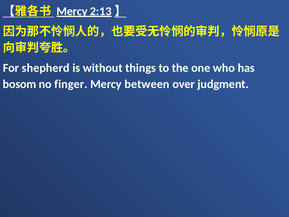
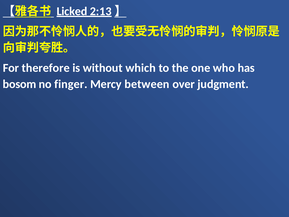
Mercy at (72, 11): Mercy -> Licked
shepherd: shepherd -> therefore
things: things -> which
